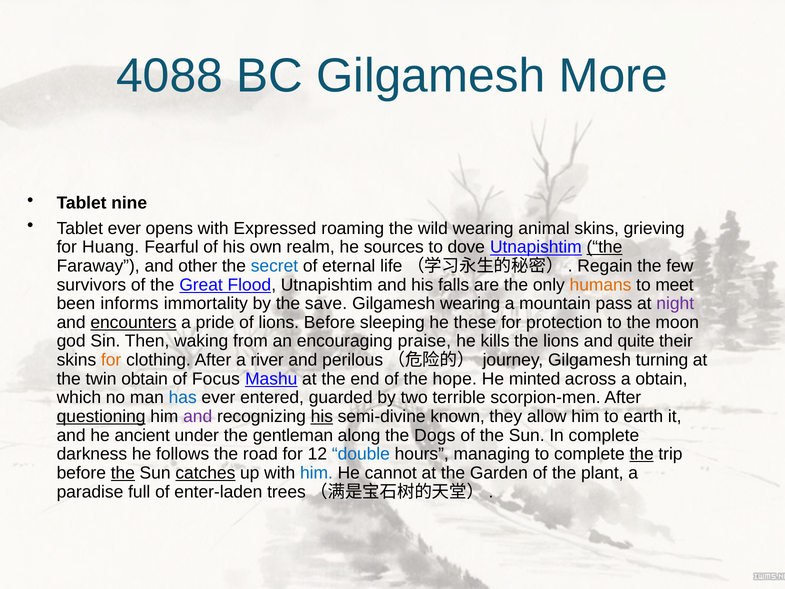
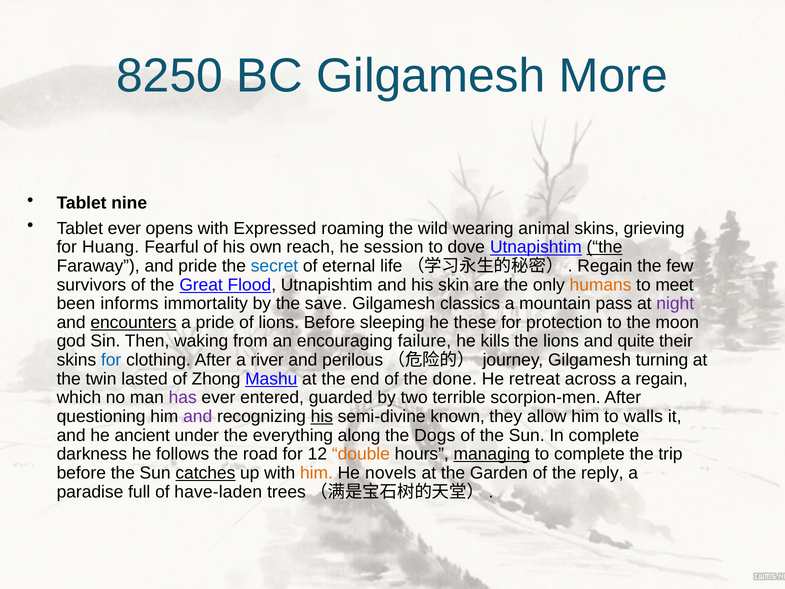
4088: 4088 -> 8250
realm: realm -> reach
sources: sources -> session
and other: other -> pride
falls: falls -> skin
Gilgamesh wearing: wearing -> classics
praise: praise -> failure
for at (111, 360) colour: orange -> blue
twin obtain: obtain -> lasted
Focus: Focus -> Zhong
hope: hope -> done
minted: minted -> retreat
a obtain: obtain -> regain
has colour: blue -> purple
questioning underline: present -> none
earth: earth -> walls
gentleman: gentleman -> everything
double colour: blue -> orange
managing underline: none -> present
the at (642, 454) underline: present -> none
the at (123, 473) underline: present -> none
him at (316, 473) colour: blue -> orange
cannot: cannot -> novels
plant: plant -> reply
enter-laden: enter-laden -> have-laden
